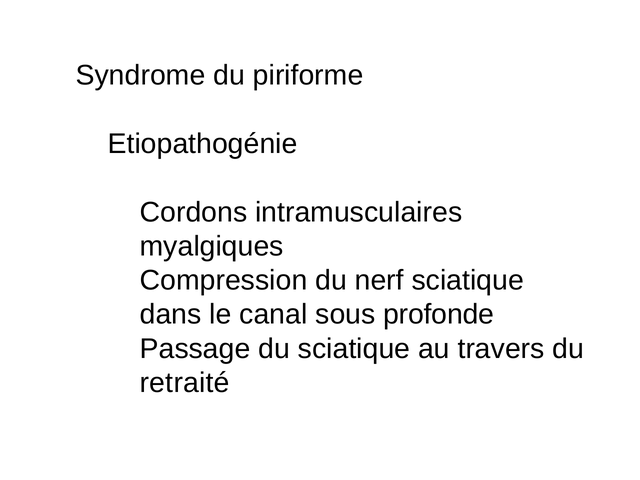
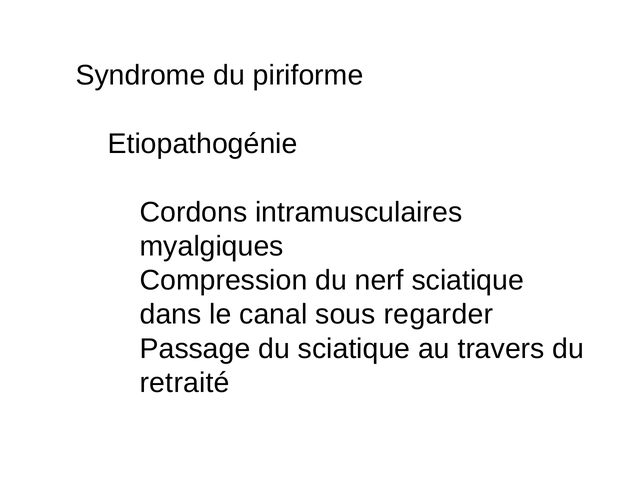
profonde: profonde -> regarder
